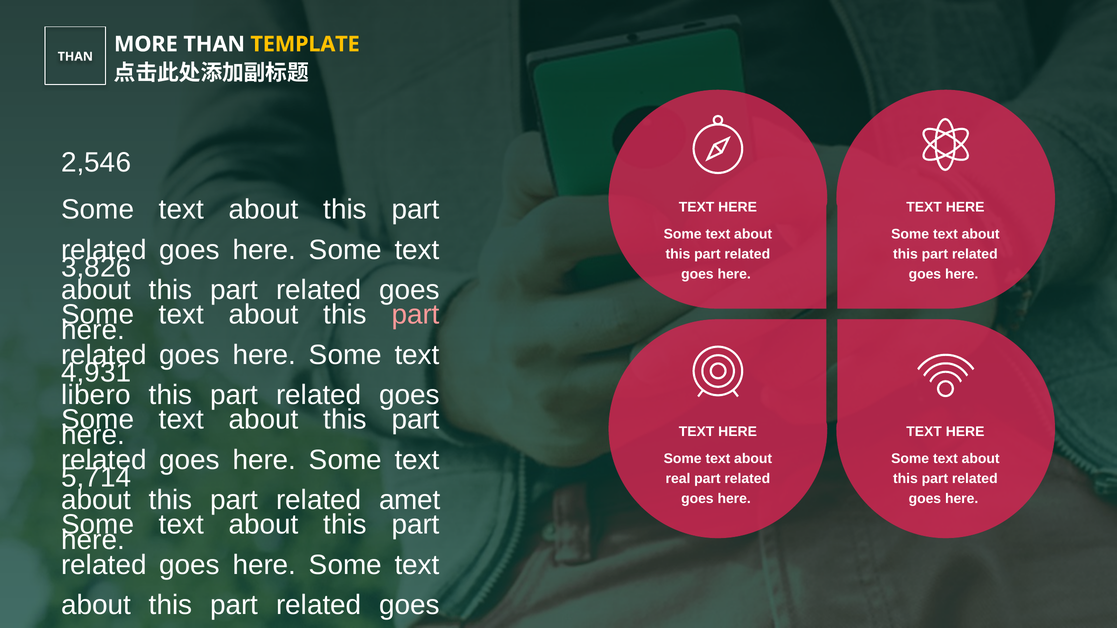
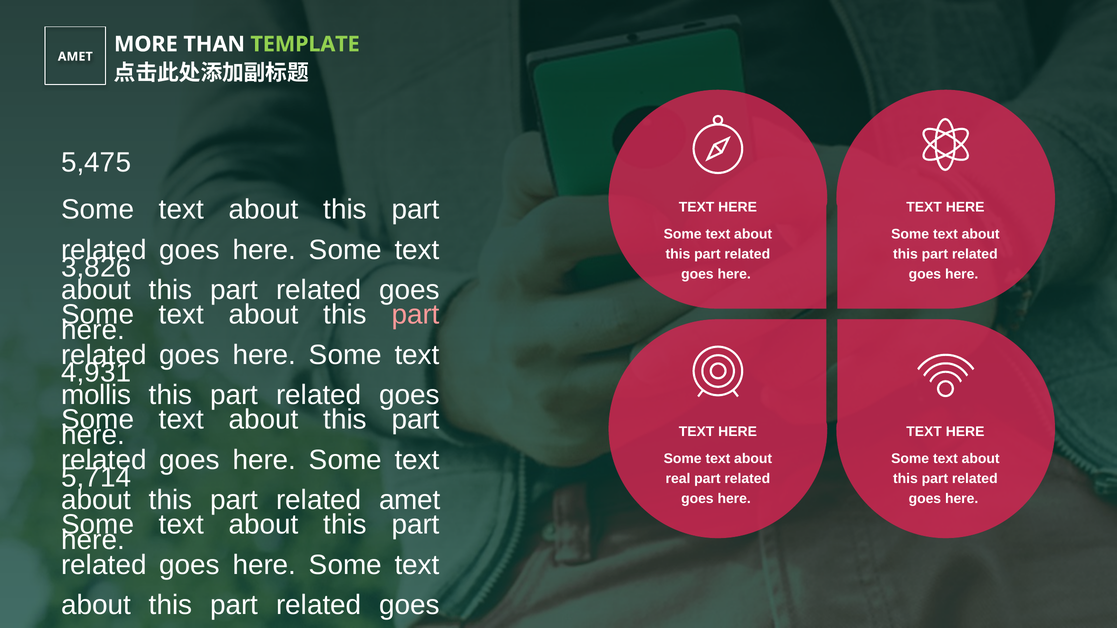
TEMPLATE colour: yellow -> light green
THAN at (75, 57): THAN -> AMET
2,546: 2,546 -> 5,475
libero: libero -> mollis
